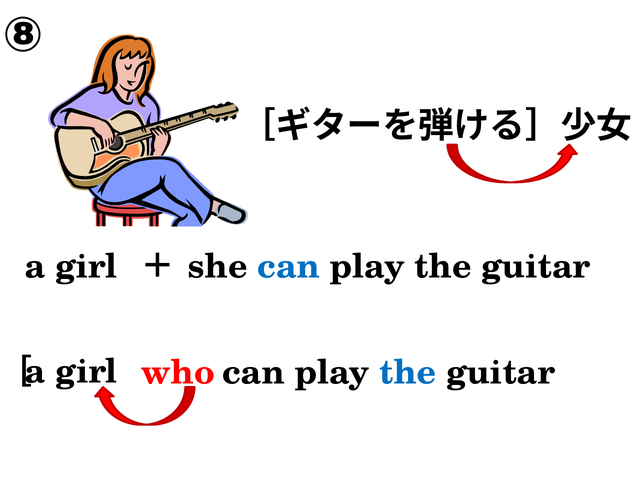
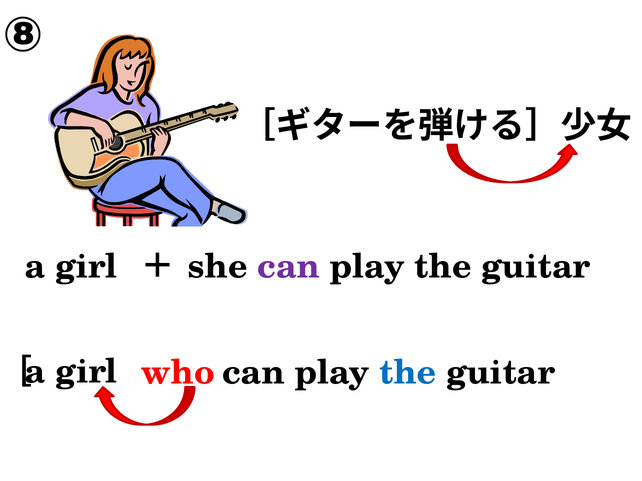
can colour: blue -> purple
